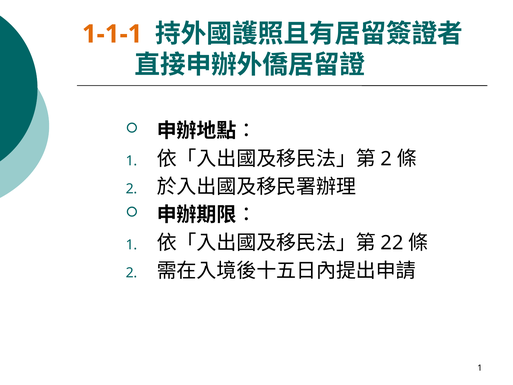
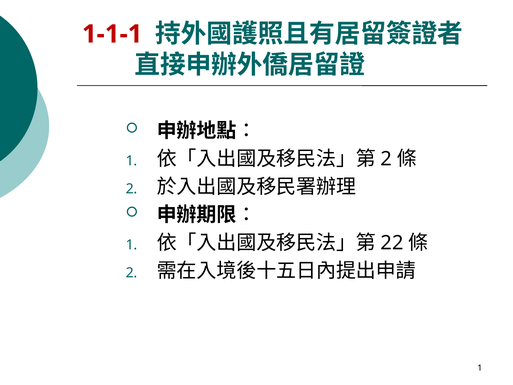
1-1-1 colour: orange -> red
